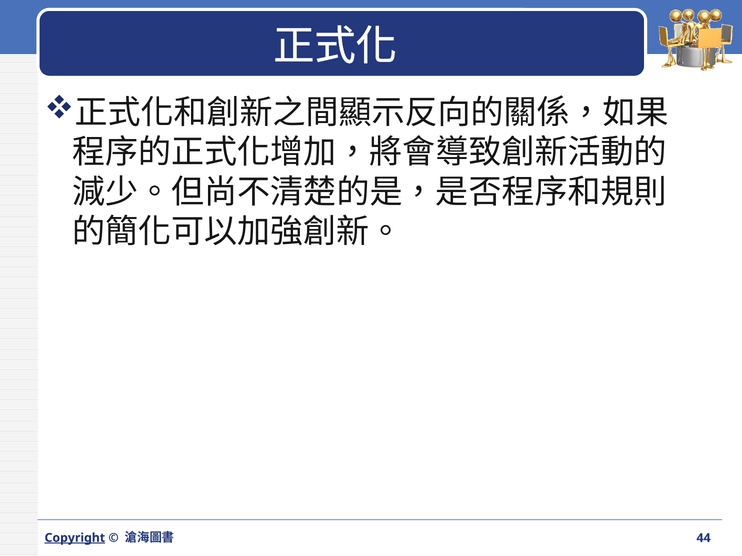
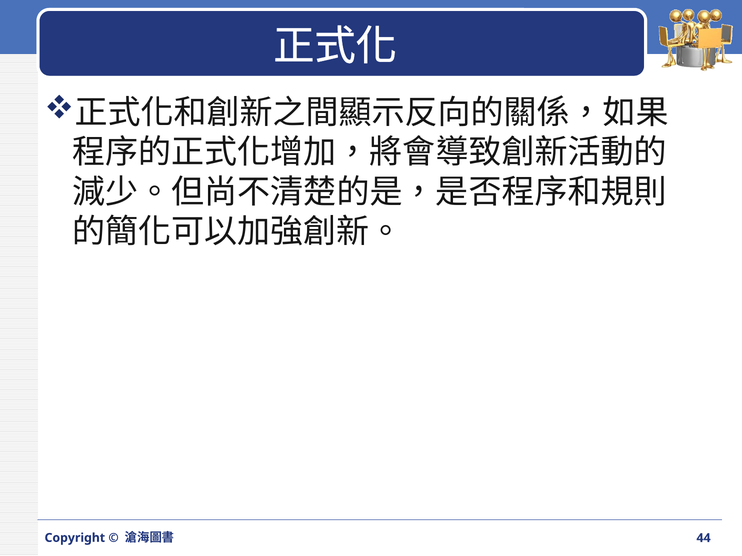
Copyright underline: present -> none
